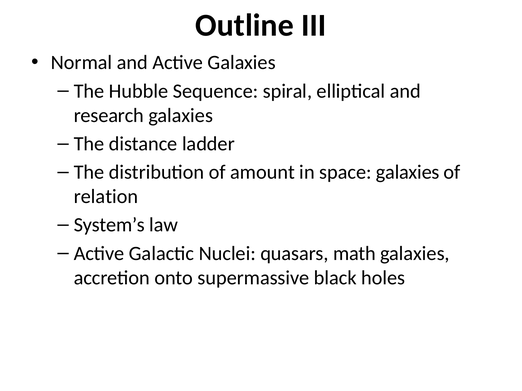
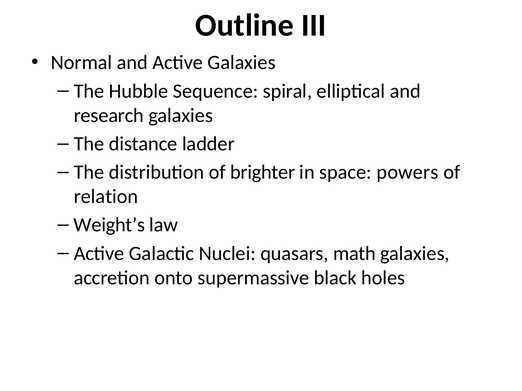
amount: amount -> brighter
space galaxies: galaxies -> powers
System’s: System’s -> Weight’s
